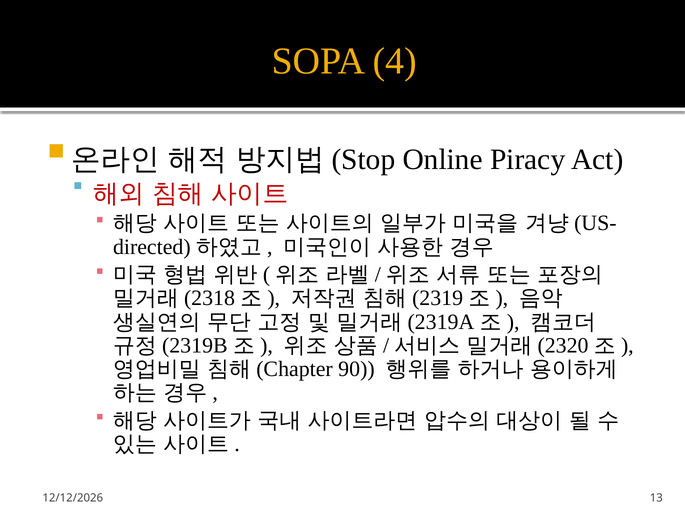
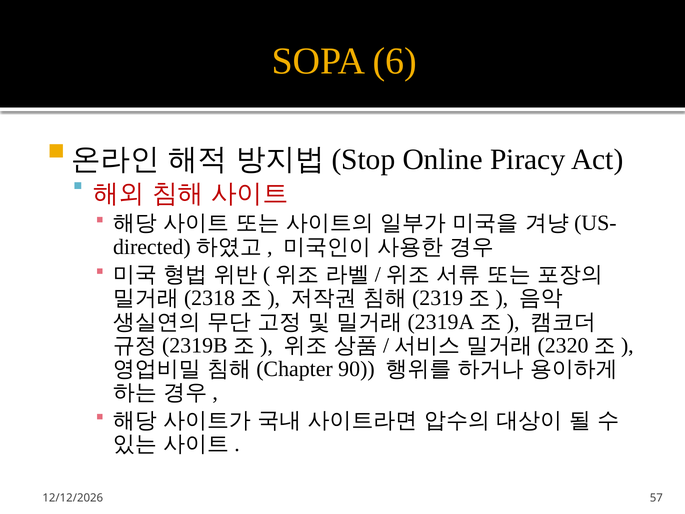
4: 4 -> 6
13: 13 -> 57
